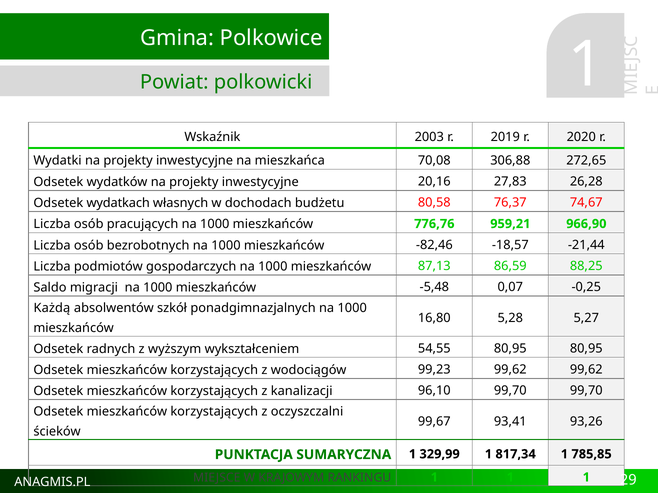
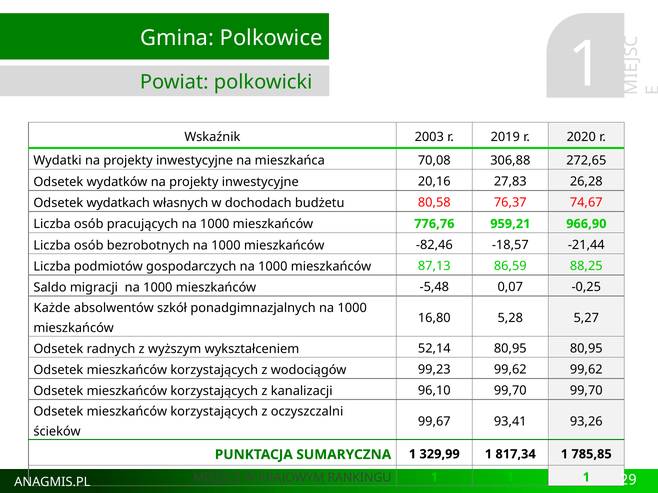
Każdą: Każdą -> Każde
54,55: 54,55 -> 52,14
